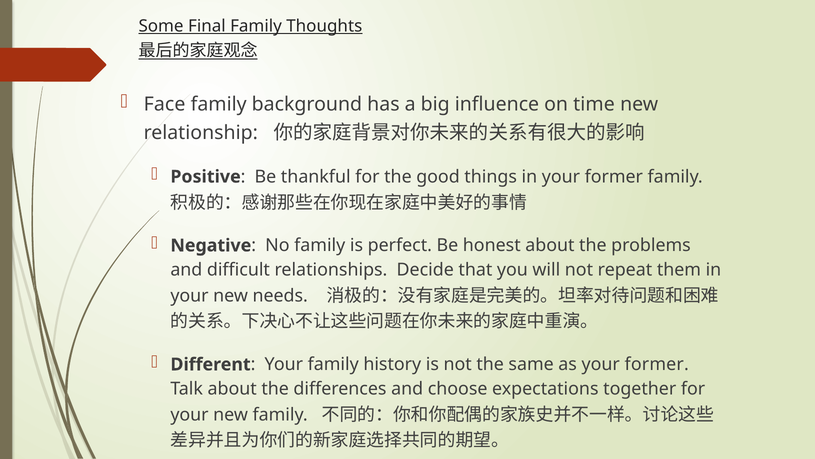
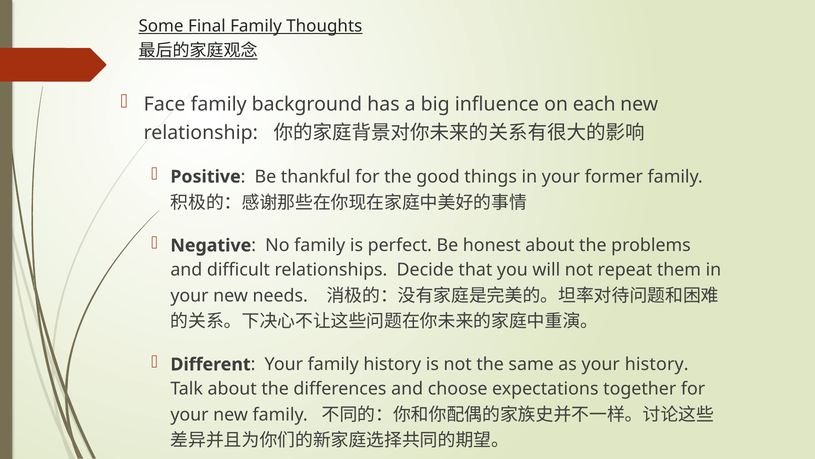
time: time -> each
as your former: former -> history
